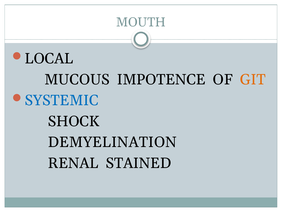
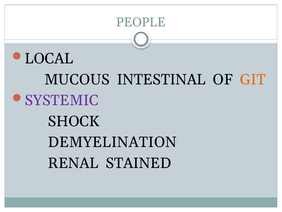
MOUTH: MOUTH -> PEOPLE
IMPOTENCE: IMPOTENCE -> INTESTINAL
SYSTEMIC colour: blue -> purple
